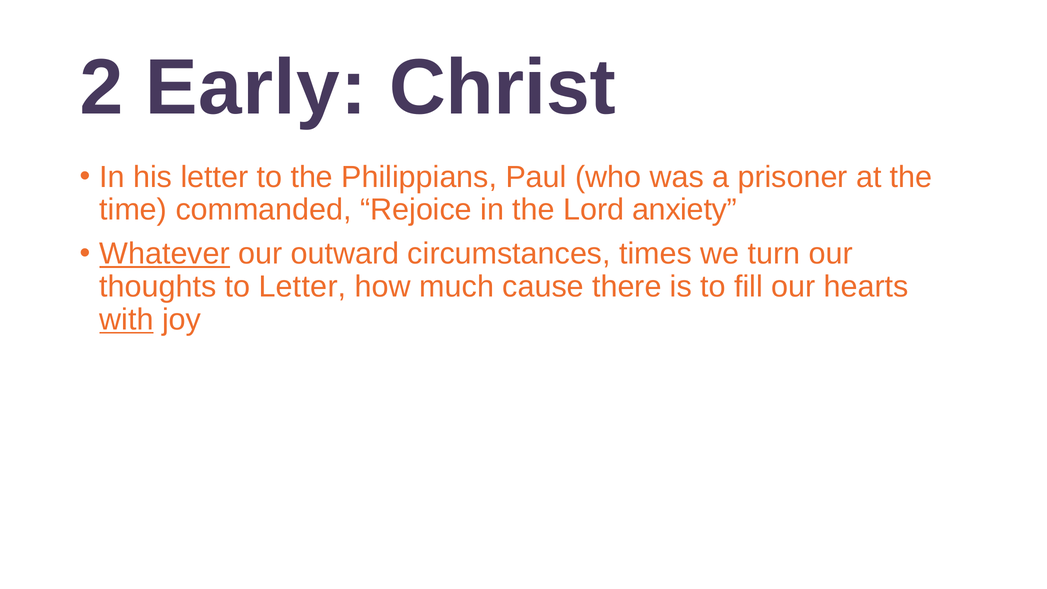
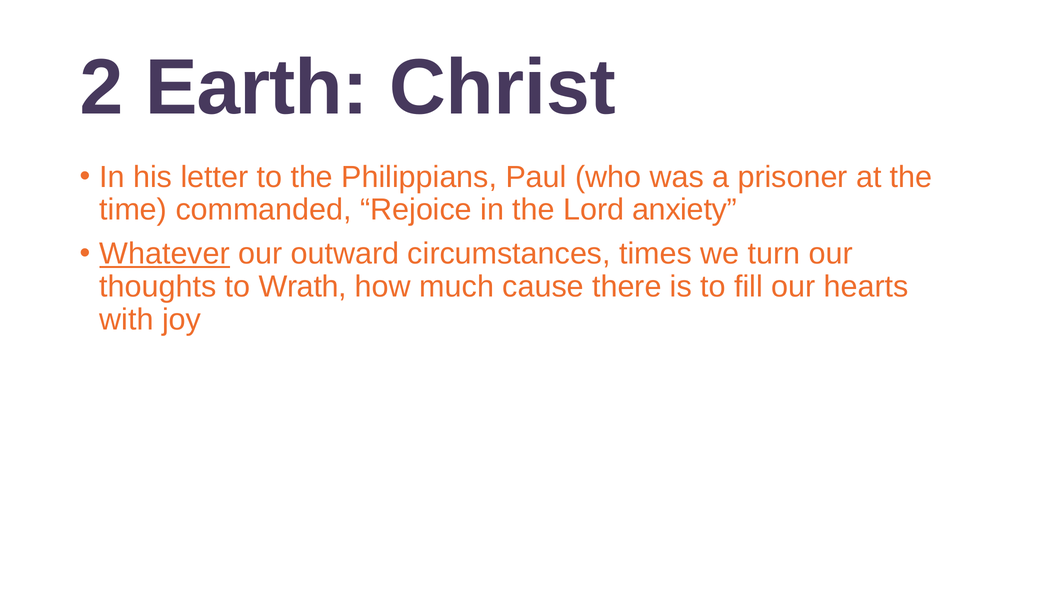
Early: Early -> Earth
to Letter: Letter -> Wrath
with underline: present -> none
